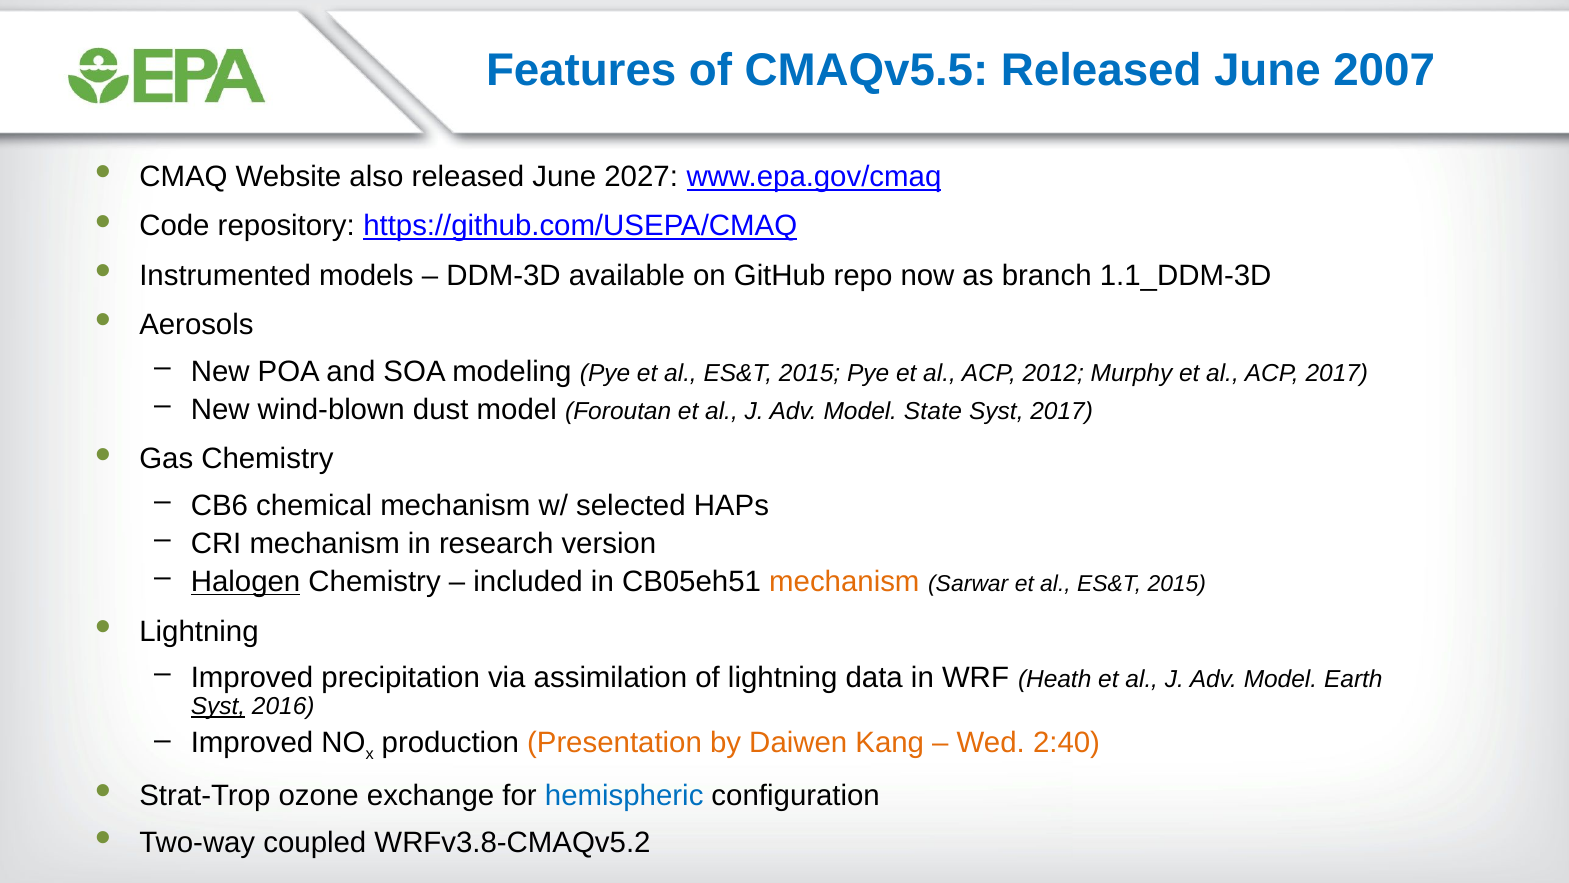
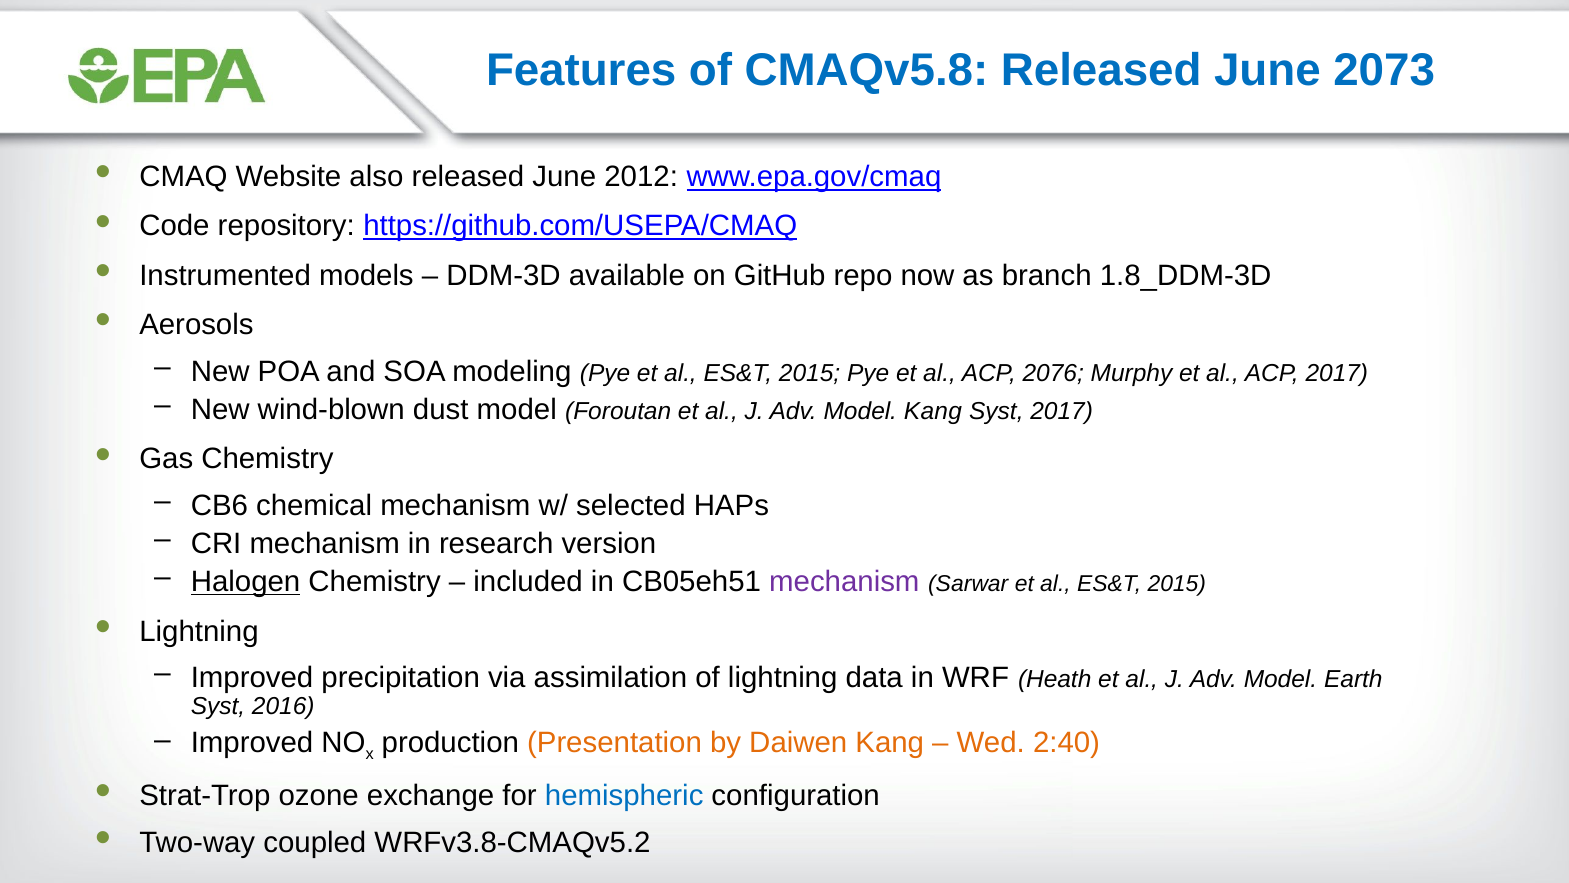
CMAQv5.5: CMAQv5.5 -> CMAQv5.8
2007: 2007 -> 2073
2027: 2027 -> 2012
1.1_DDM-3D: 1.1_DDM-3D -> 1.8_DDM-3D
2012: 2012 -> 2076
Model State: State -> Kang
mechanism at (844, 582) colour: orange -> purple
Syst at (218, 706) underline: present -> none
